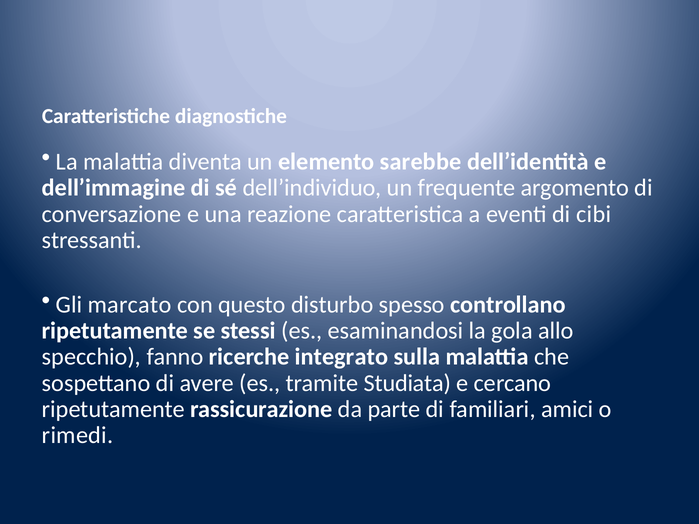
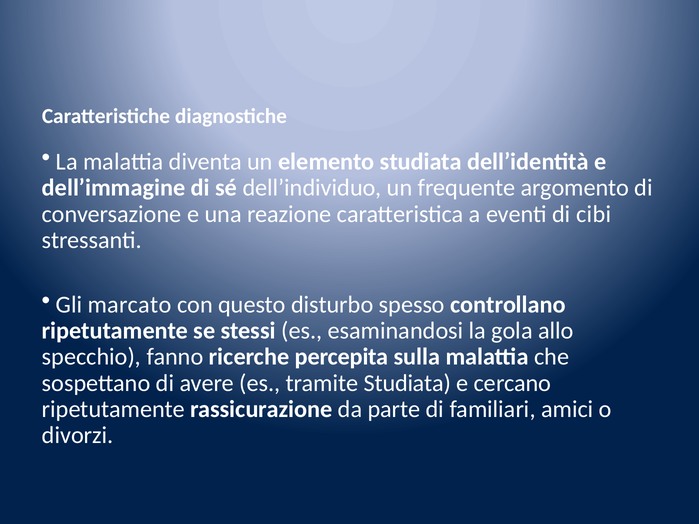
elemento sarebbe: sarebbe -> studiata
integrato: integrato -> percepita
rimedi: rimedi -> divorzi
